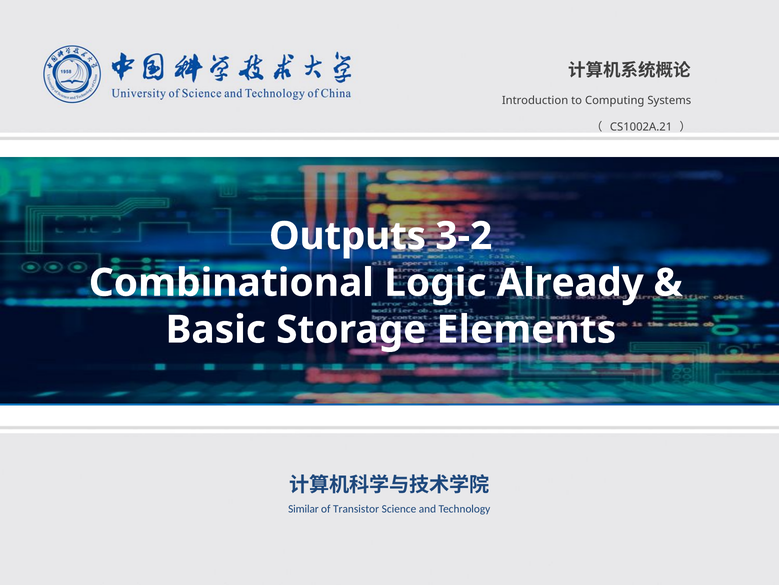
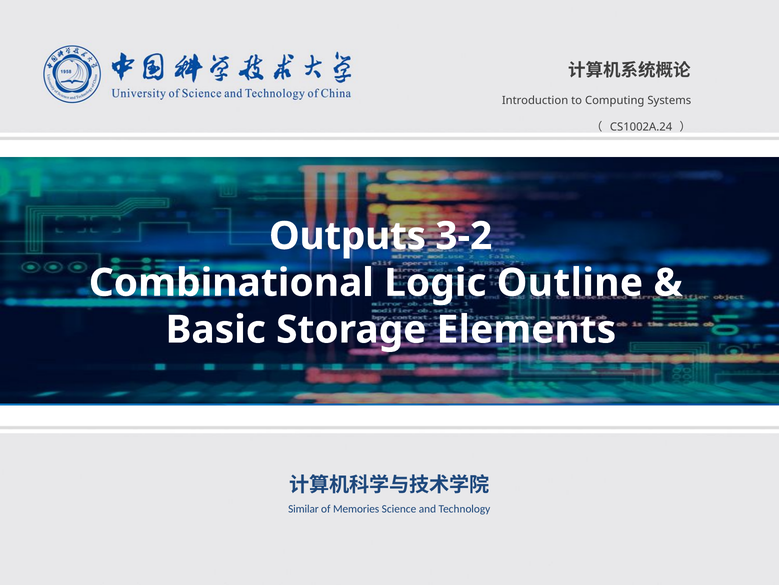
CS1002A.21: CS1002A.21 -> CS1002A.24
Already: Already -> Outline
Transistor: Transistor -> Memories
